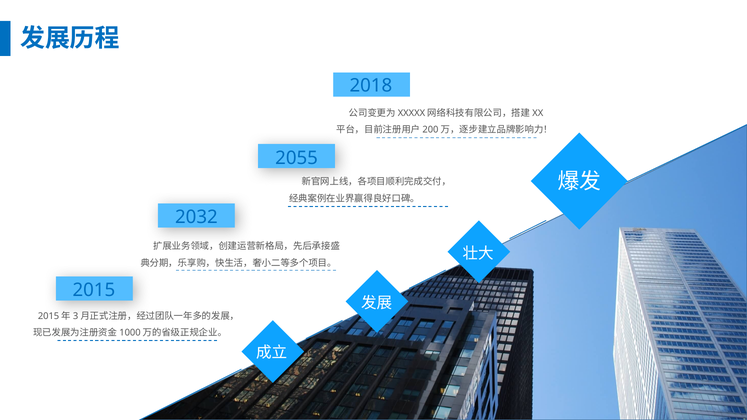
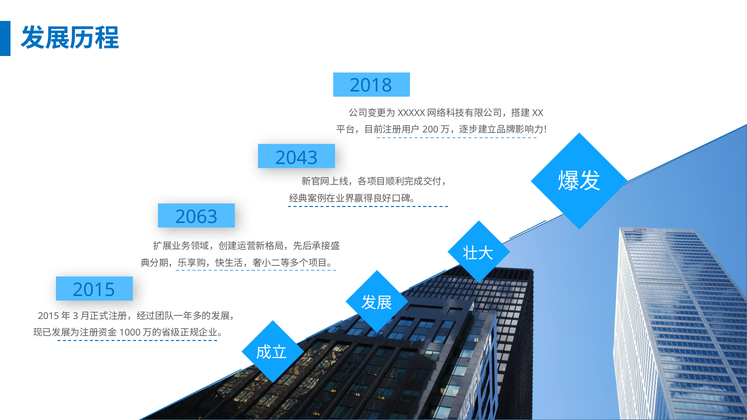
2055: 2055 -> 2043
2032: 2032 -> 2063
